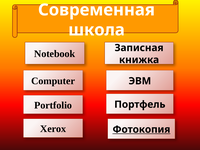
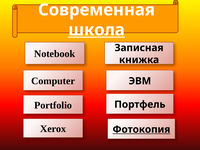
школа underline: none -> present
